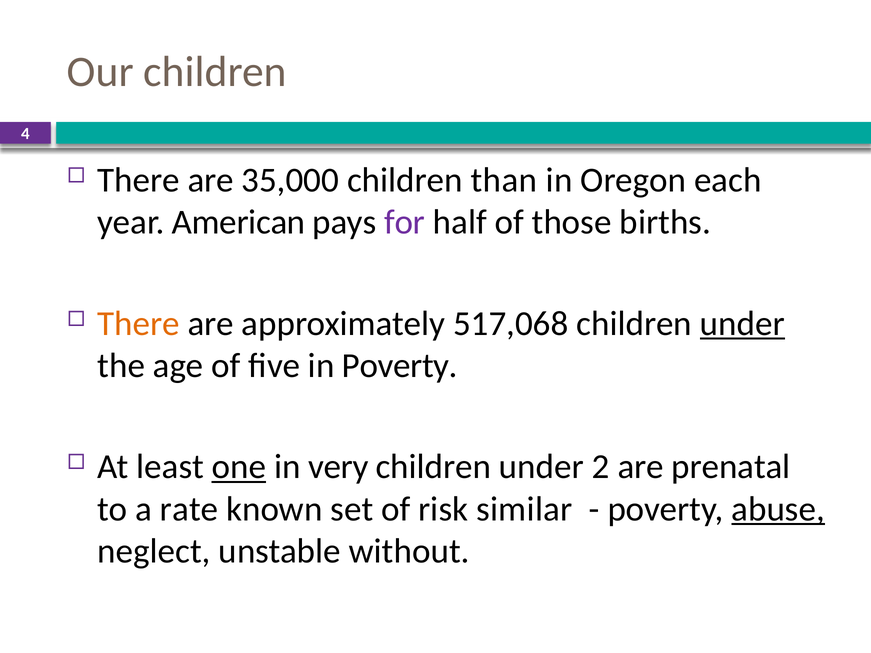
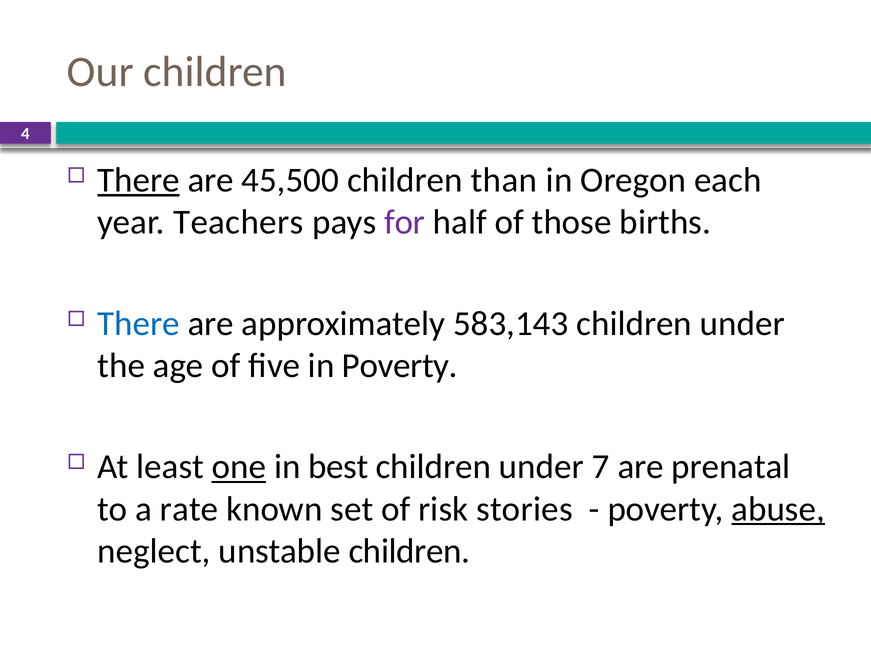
There at (139, 180) underline: none -> present
35,000: 35,000 -> 45,500
American: American -> Teachers
There at (139, 324) colour: orange -> blue
517,068: 517,068 -> 583,143
under at (742, 324) underline: present -> none
very: very -> best
2: 2 -> 7
similar: similar -> stories
unstable without: without -> children
